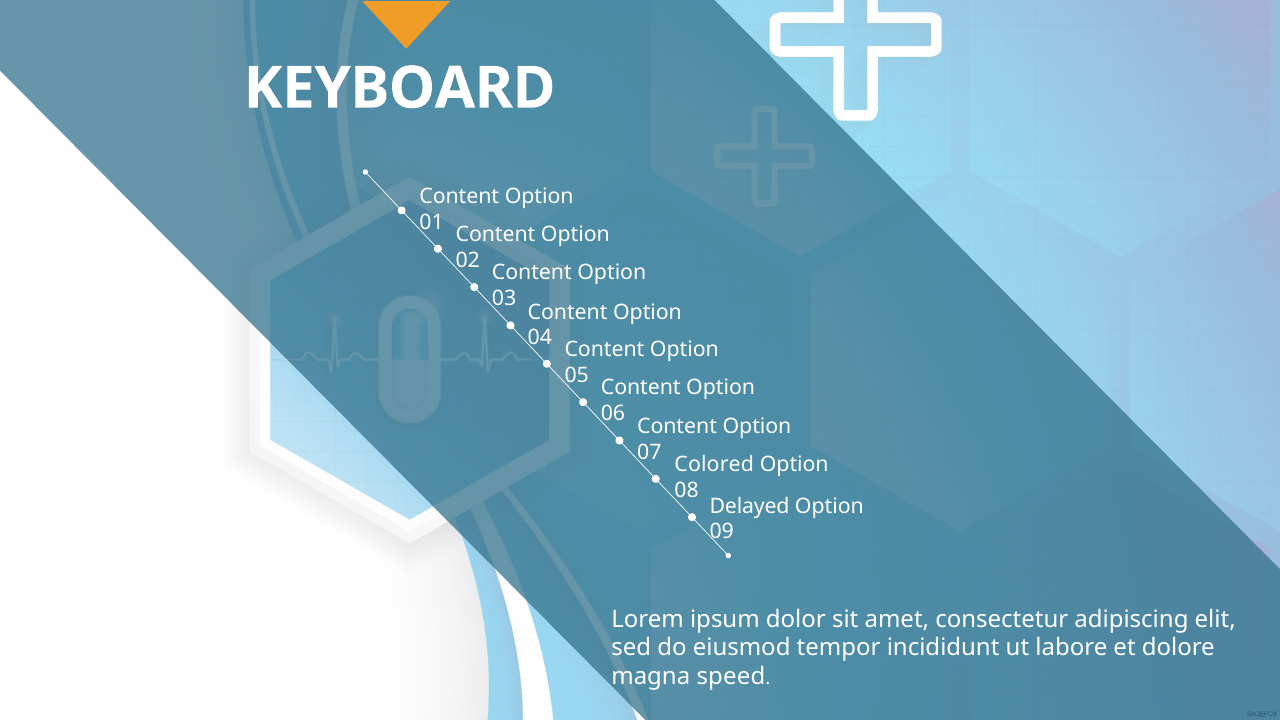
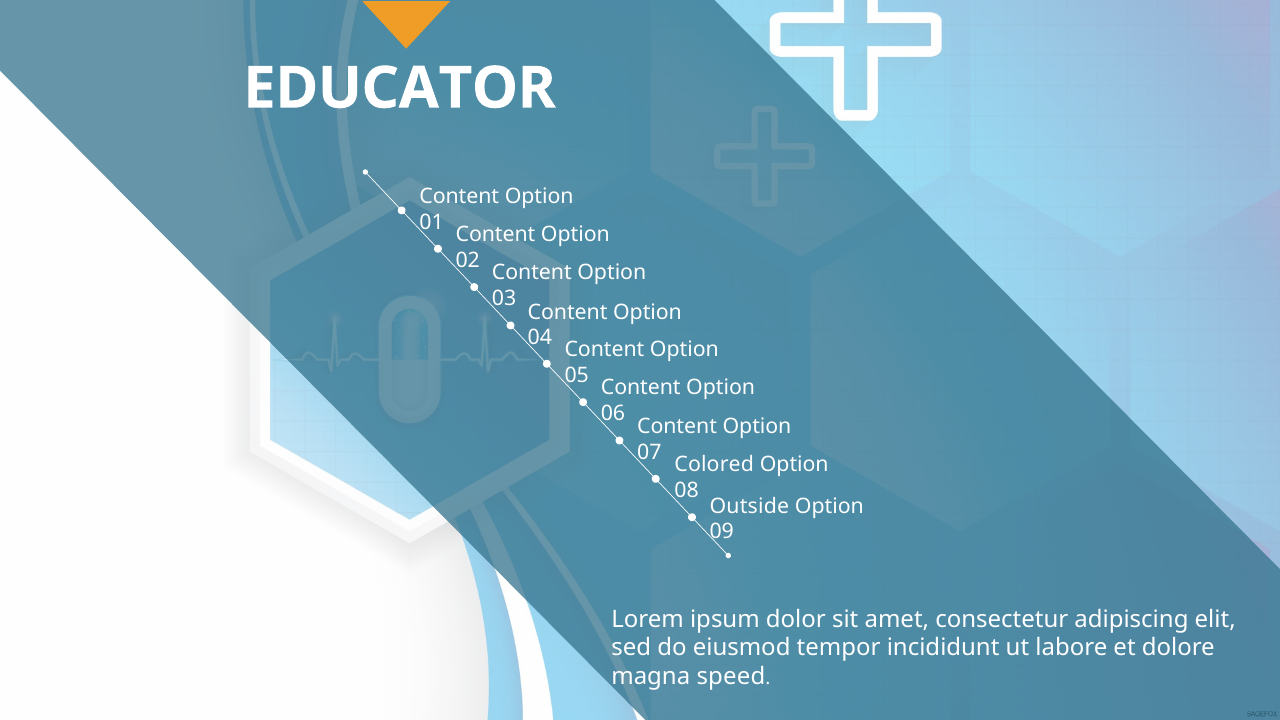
KEYBOARD: KEYBOARD -> EDUCATOR
Delayed: Delayed -> Outside
